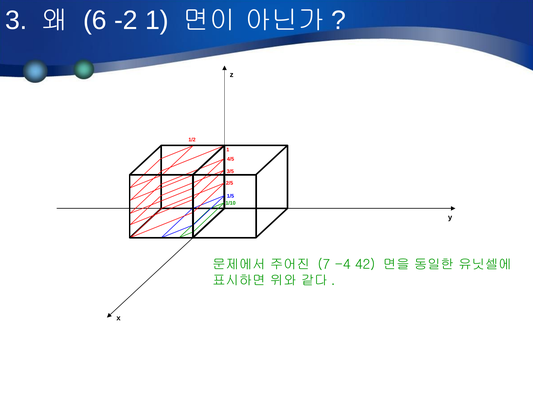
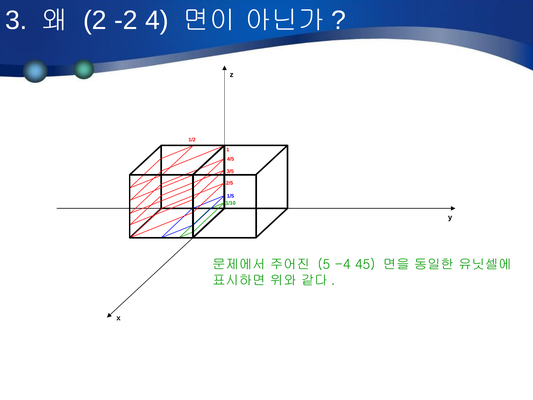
6: 6 -> 2
-2 1: 1 -> 4
7: 7 -> 5
42: 42 -> 45
